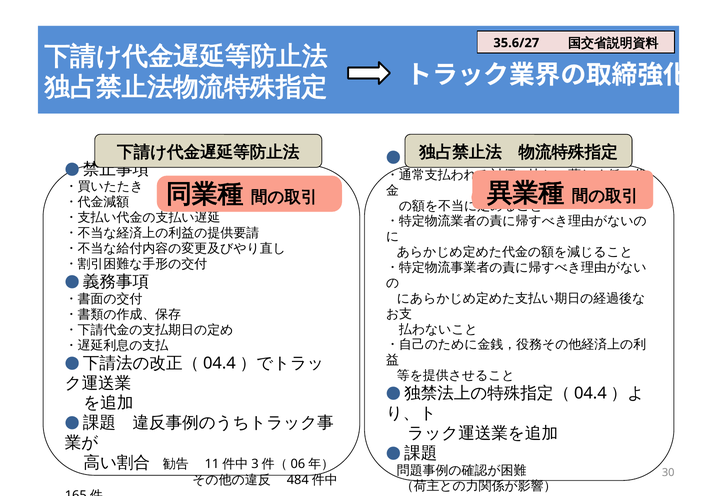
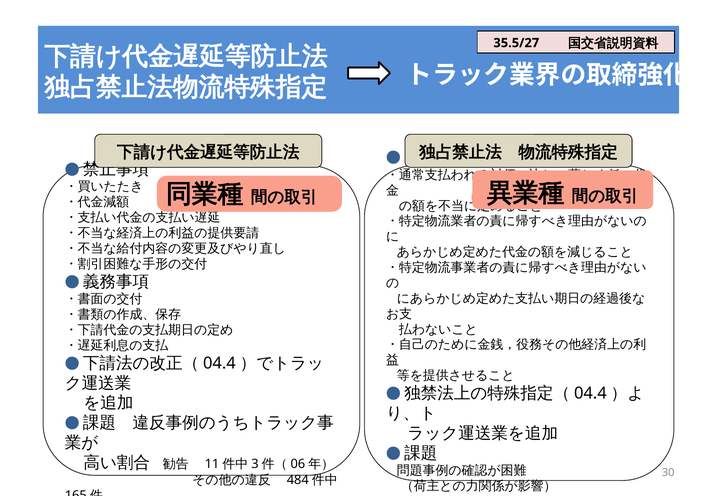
35.6/27: 35.6/27 -> 35.5/27
